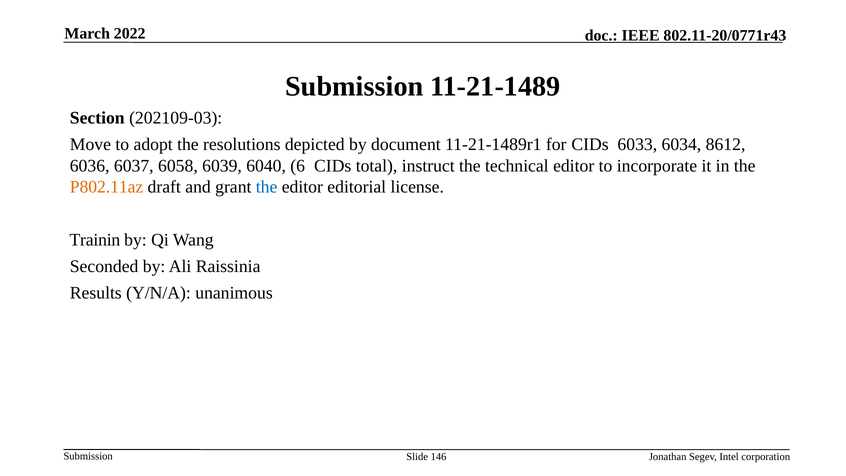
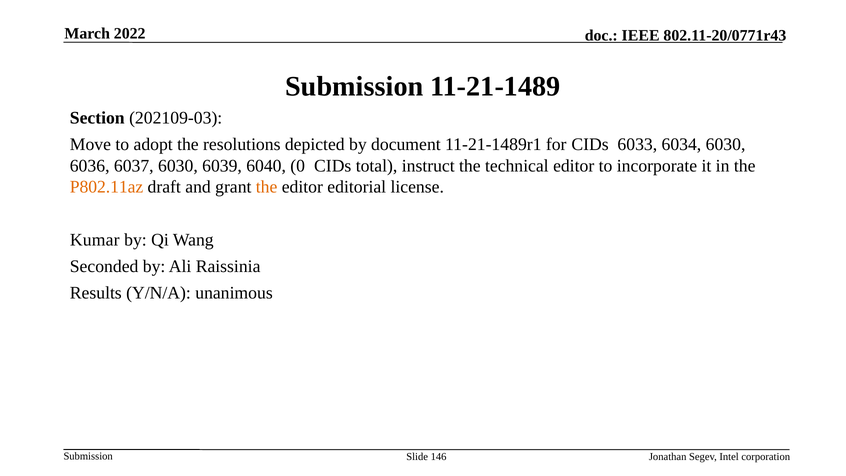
6034 8612: 8612 -> 6030
6037 6058: 6058 -> 6030
6: 6 -> 0
the at (267, 187) colour: blue -> orange
Trainin: Trainin -> Kumar
